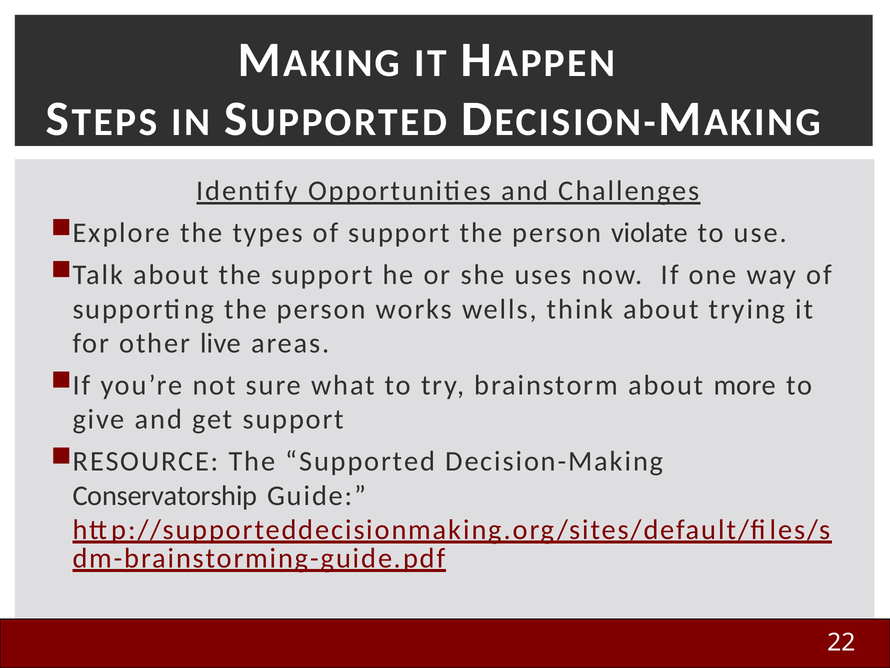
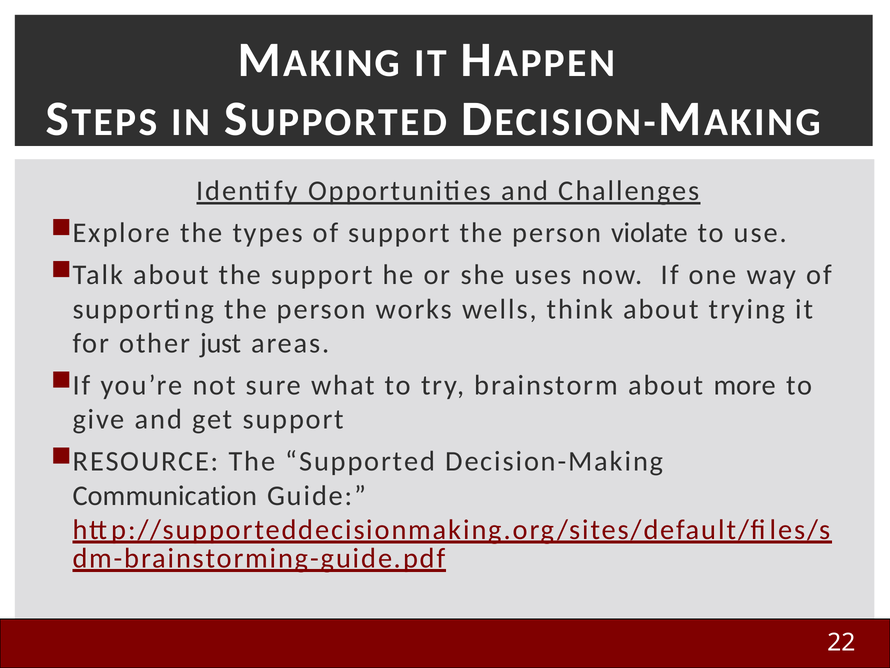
live: live -> just
Conservatorship: Conservatorship -> Communication
